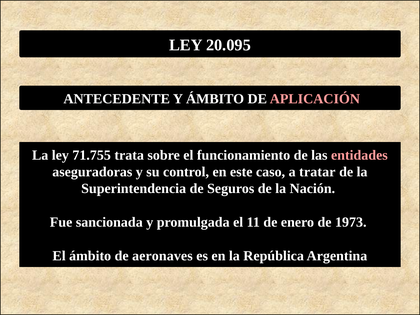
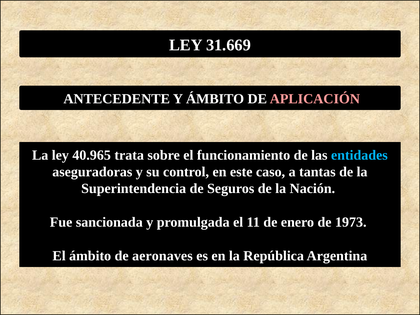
20.095: 20.095 -> 31.669
71.755: 71.755 -> 40.965
entidades colour: pink -> light blue
tratar: tratar -> tantas
